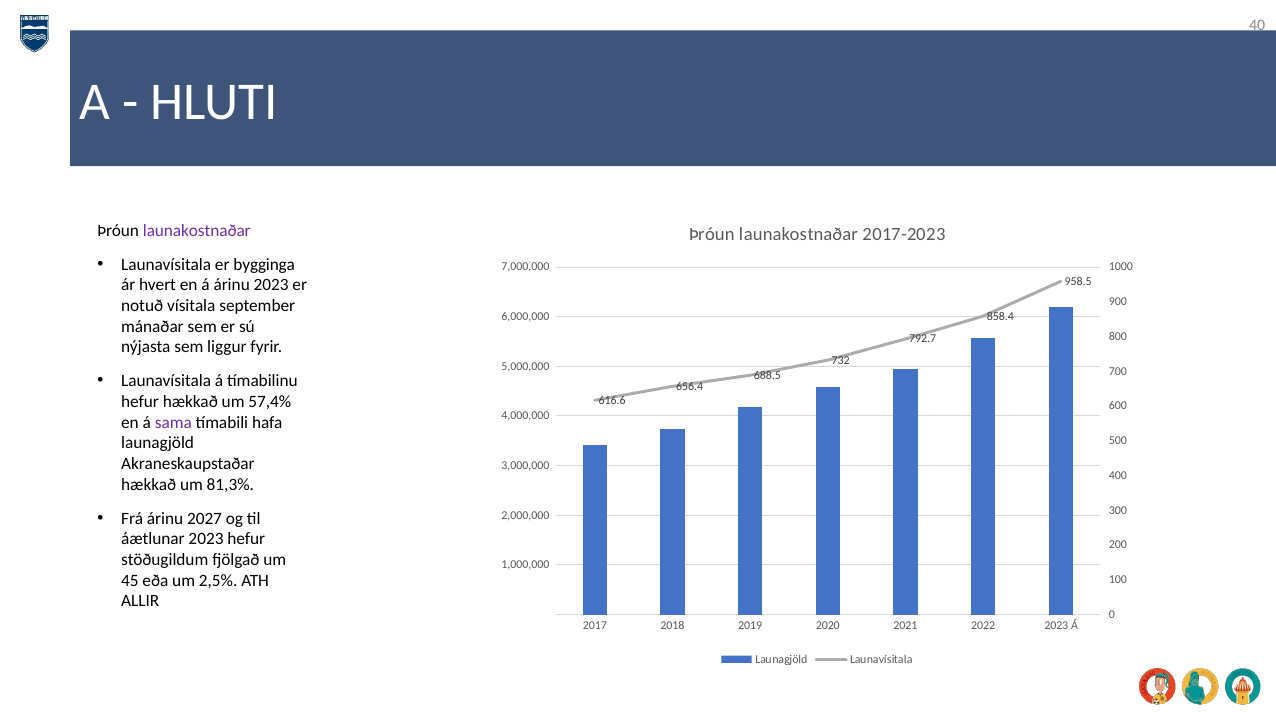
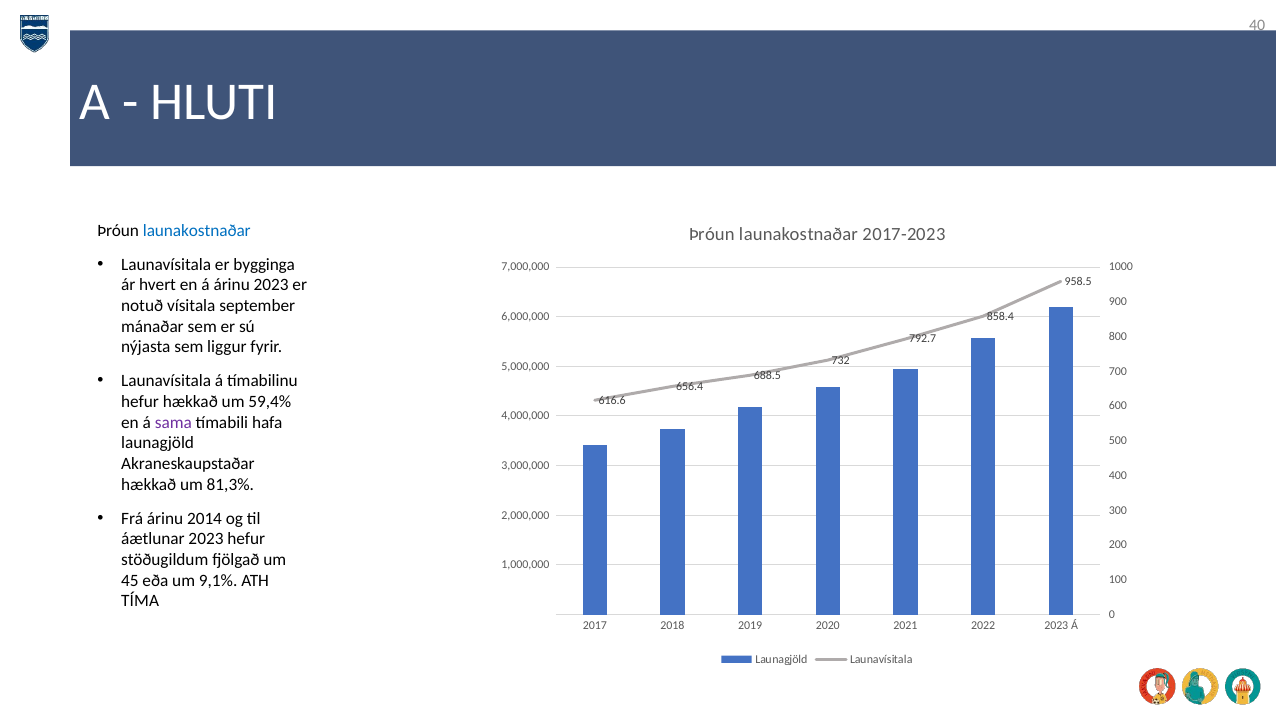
launakostnaðar at (197, 231) colour: purple -> blue
57,4%: 57,4% -> 59,4%
2027: 2027 -> 2014
2,5%: 2,5% -> 9,1%
ALLIR: ALLIR -> TÍMA
